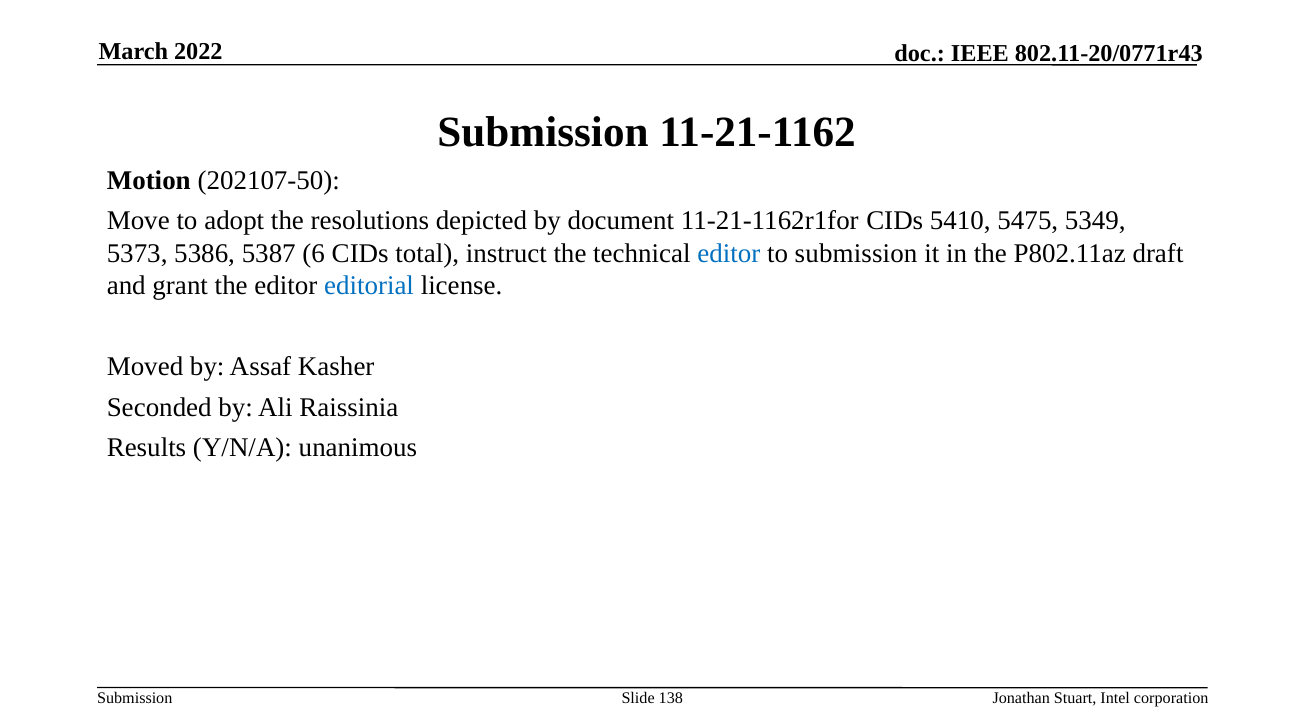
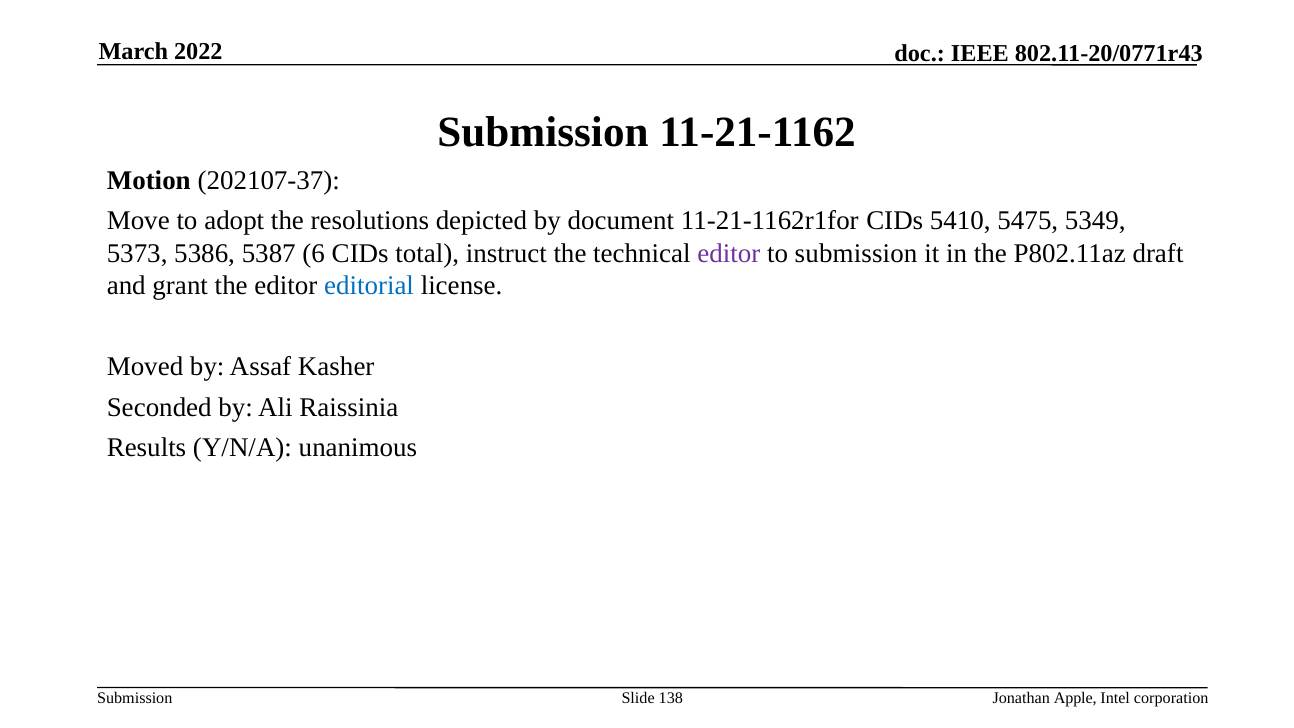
202107-50: 202107-50 -> 202107-37
editor at (729, 253) colour: blue -> purple
Stuart: Stuart -> Apple
